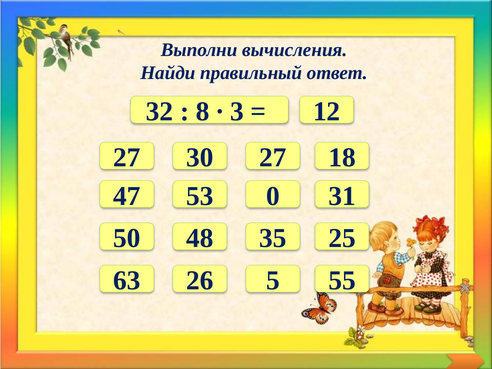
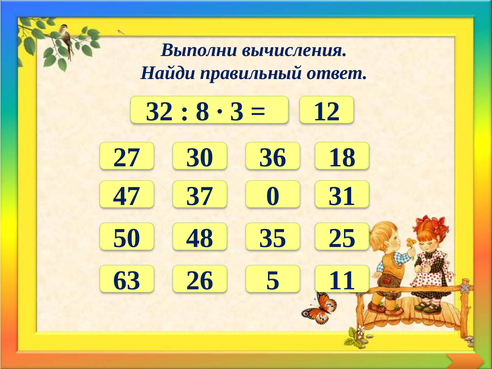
30 27: 27 -> 36
53: 53 -> 37
55: 55 -> 11
